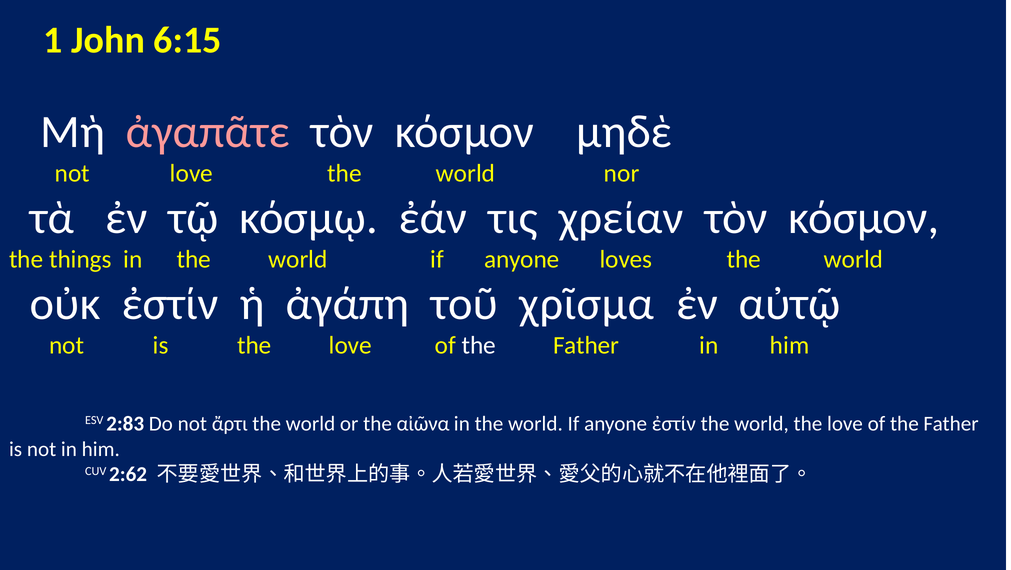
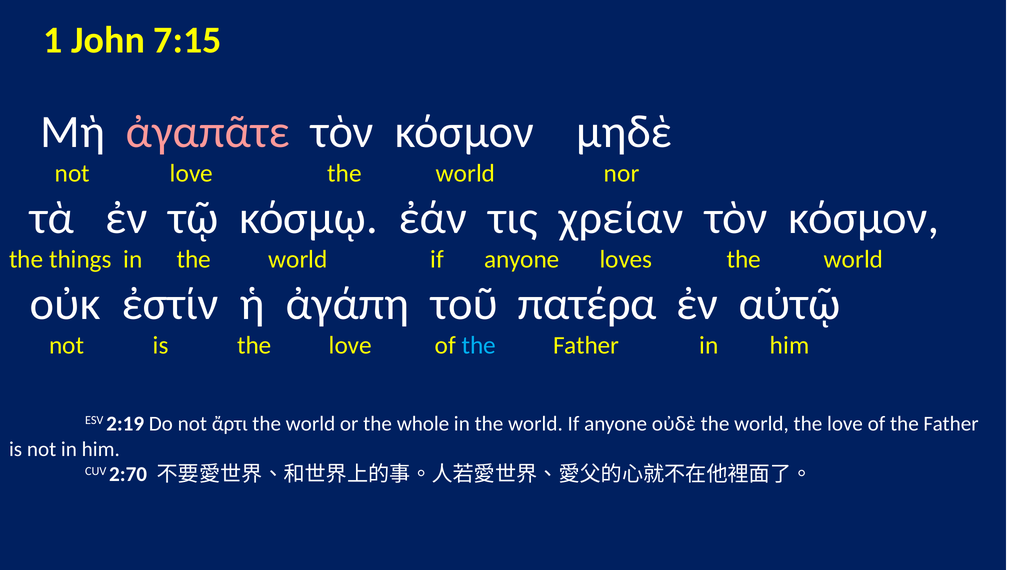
6:15: 6:15 -> 7:15
χρῖσμα: χρῖσμα -> πατέρα
the at (479, 346) colour: white -> light blue
2:83: 2:83 -> 2:19
αἰῶνα: αἰῶνα -> whole
anyone ἐστίν: ἐστίν -> οὐδὲ
2:62: 2:62 -> 2:70
